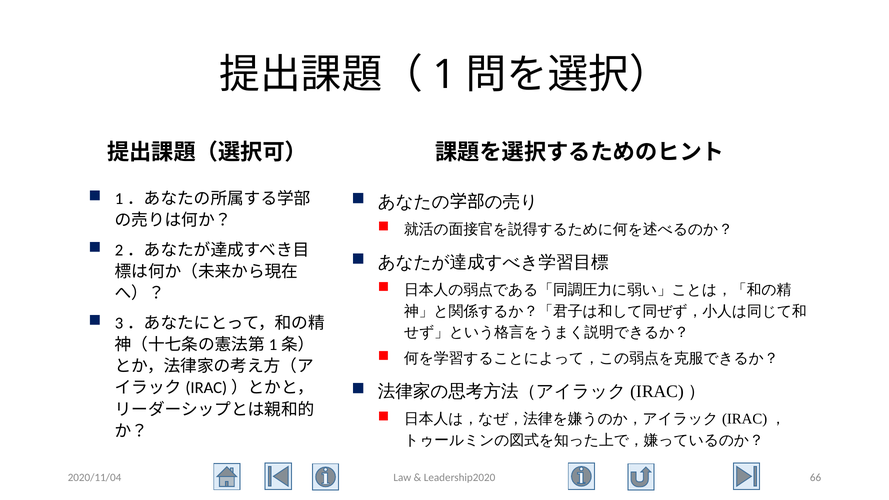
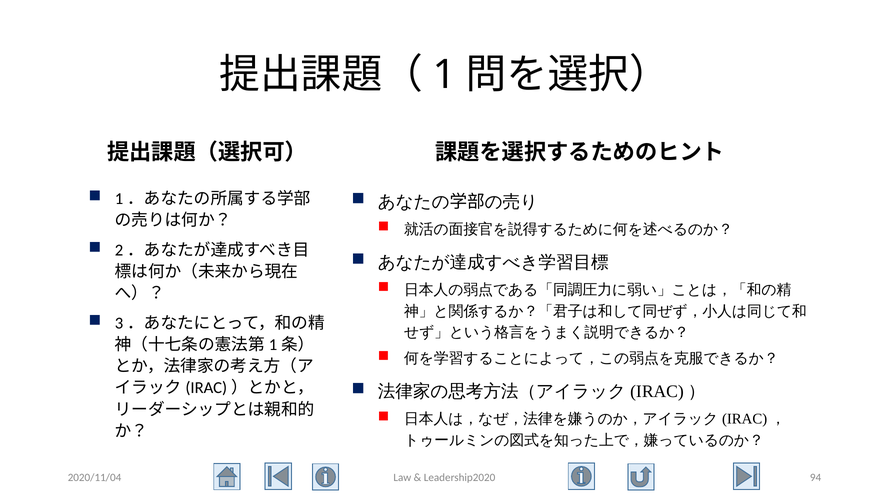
66: 66 -> 94
